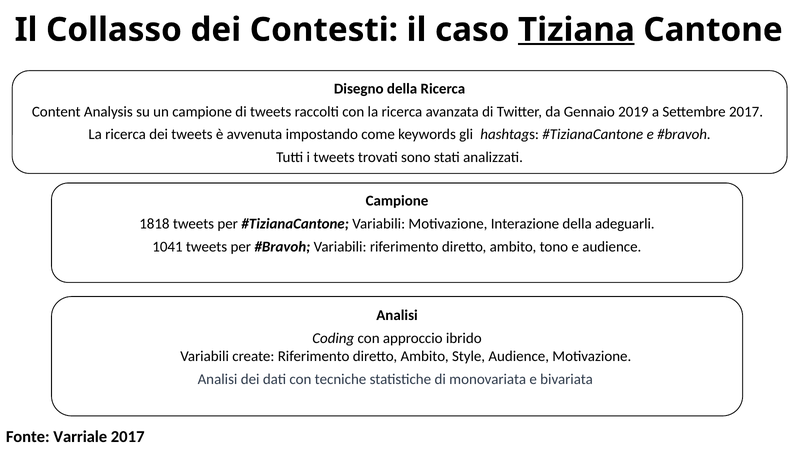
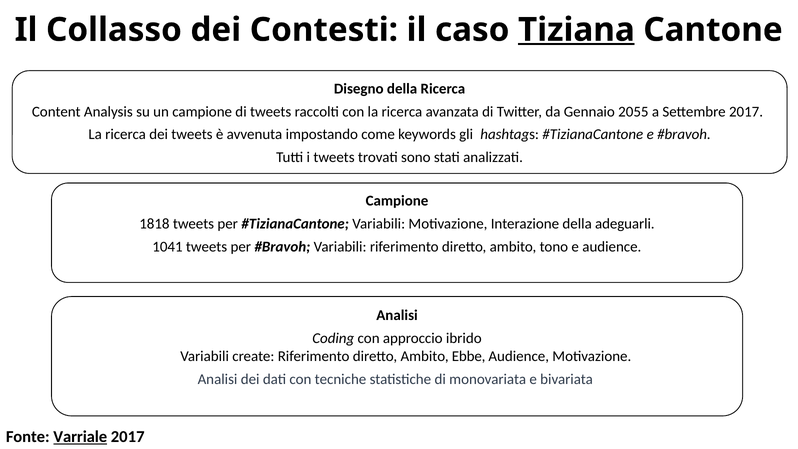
2019: 2019 -> 2055
Style: Style -> Ebbe
Varriale underline: none -> present
